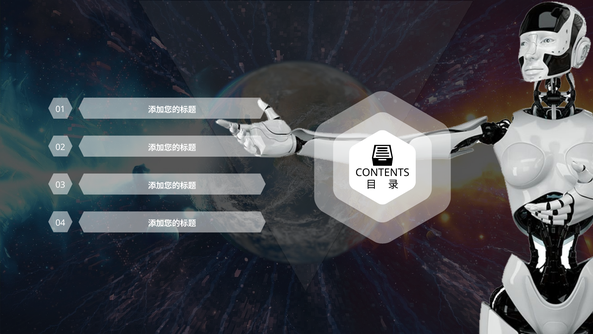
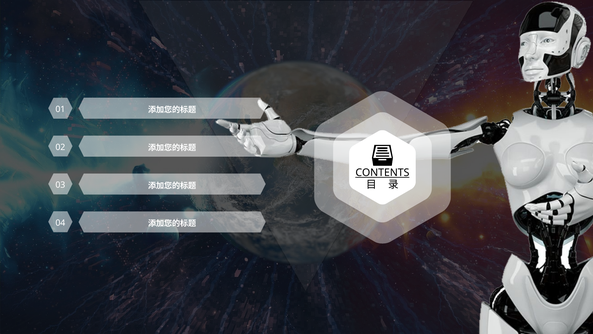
CONTENTS underline: none -> present
